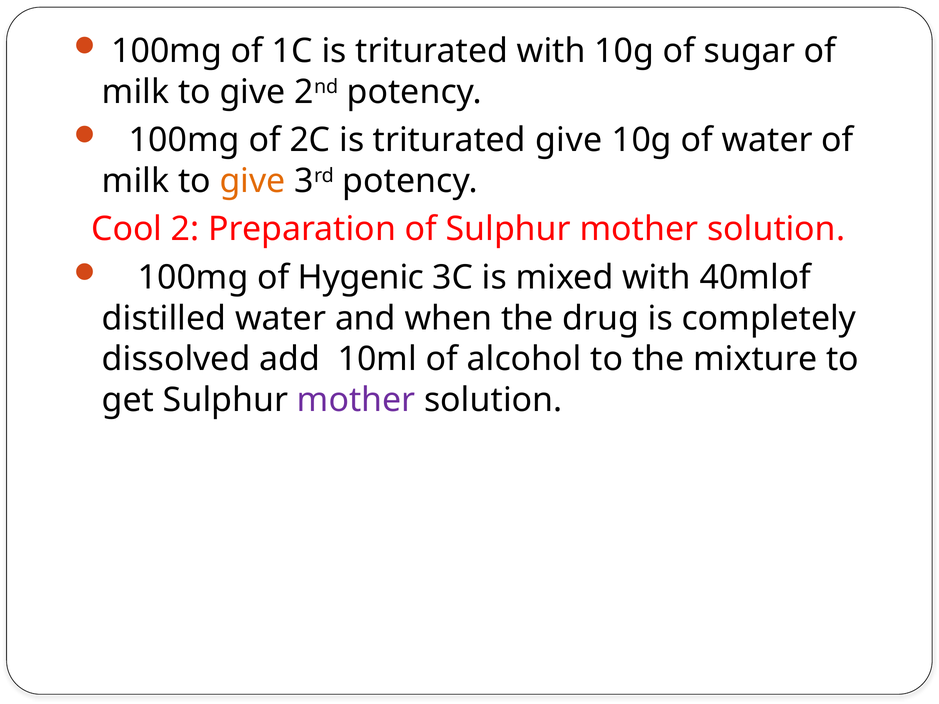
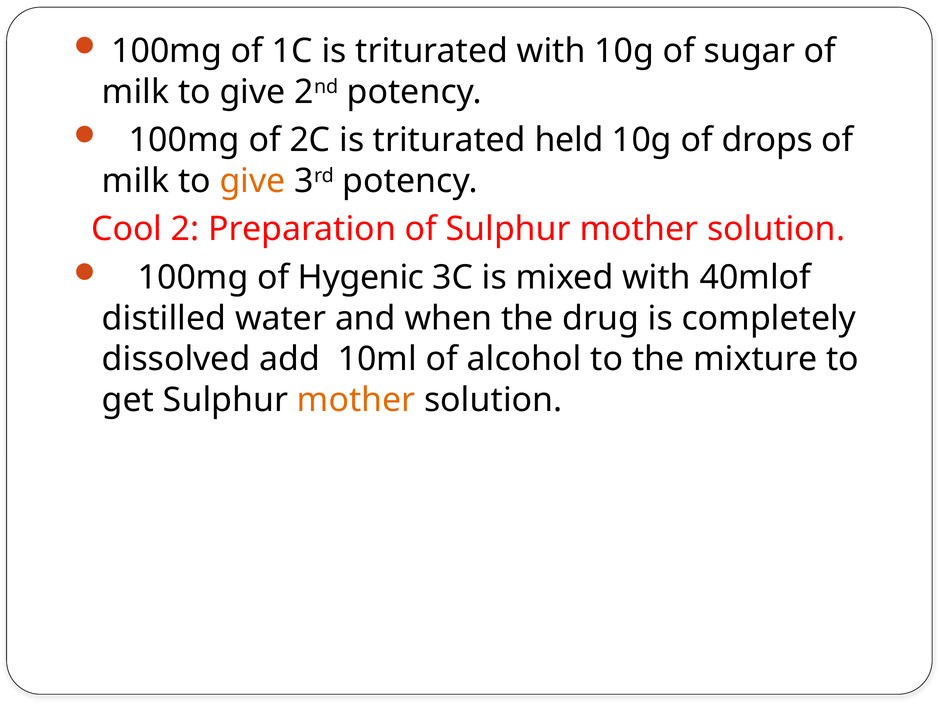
triturated give: give -> held
of water: water -> drops
mother at (356, 400) colour: purple -> orange
